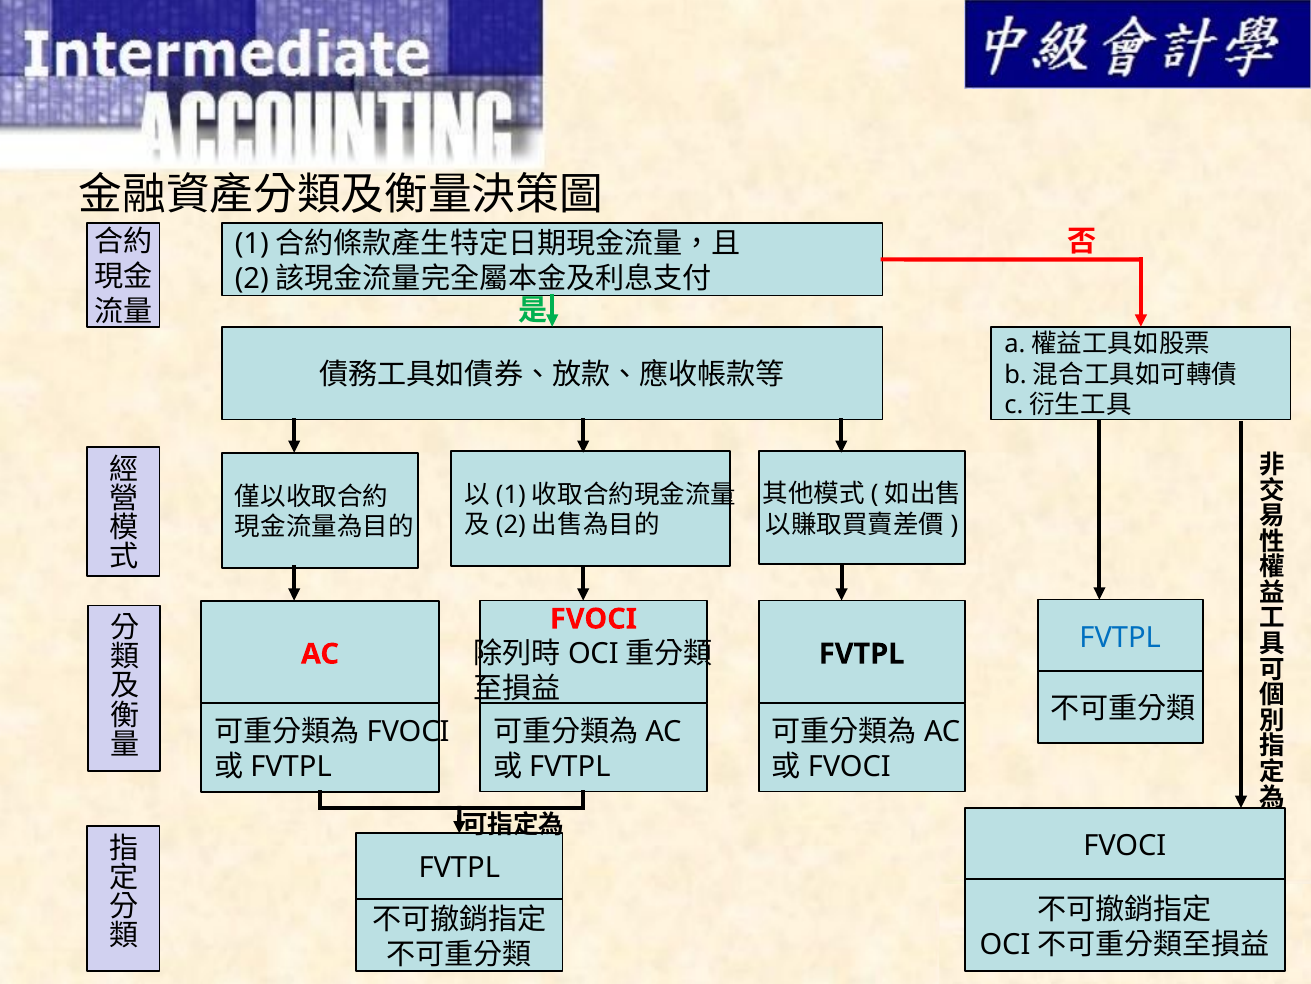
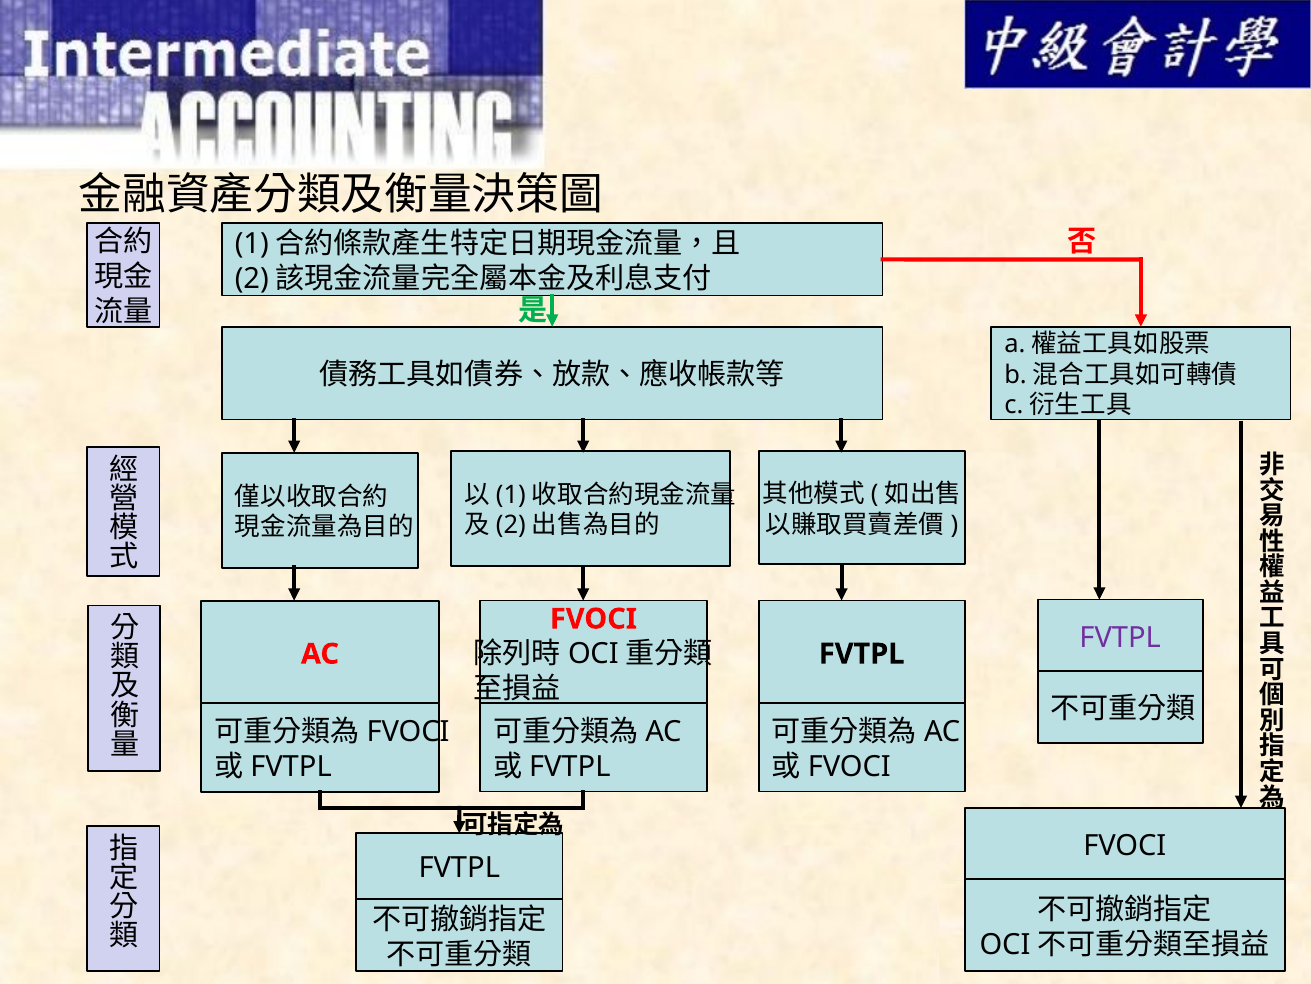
FVTPL at (1120, 637) colour: blue -> purple
